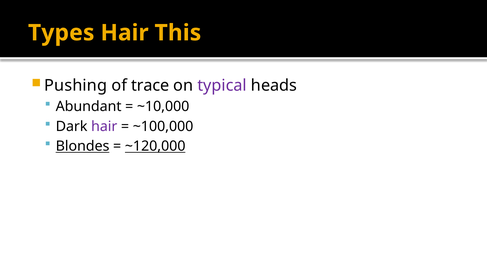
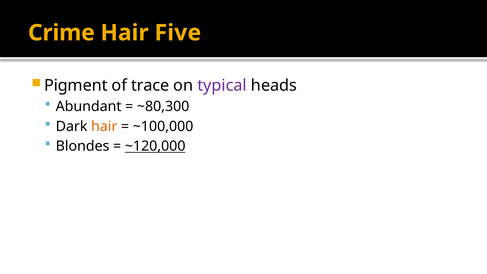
Types: Types -> Crime
This: This -> Five
Pushing: Pushing -> Pigment
~10,000: ~10,000 -> ~80,300
hair at (104, 126) colour: purple -> orange
Blondes underline: present -> none
